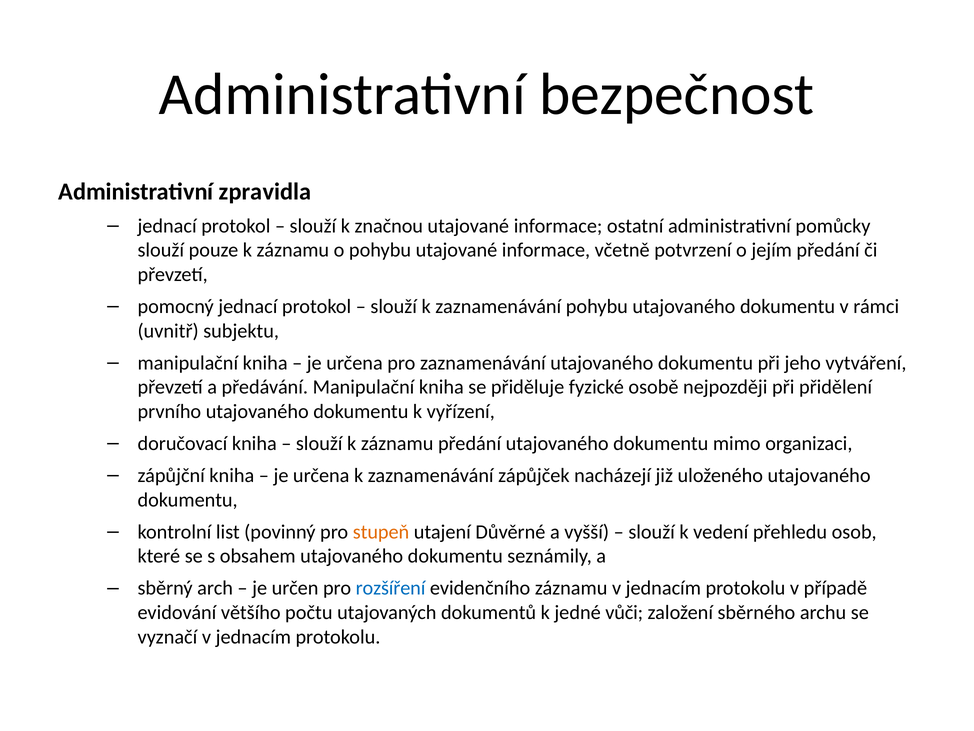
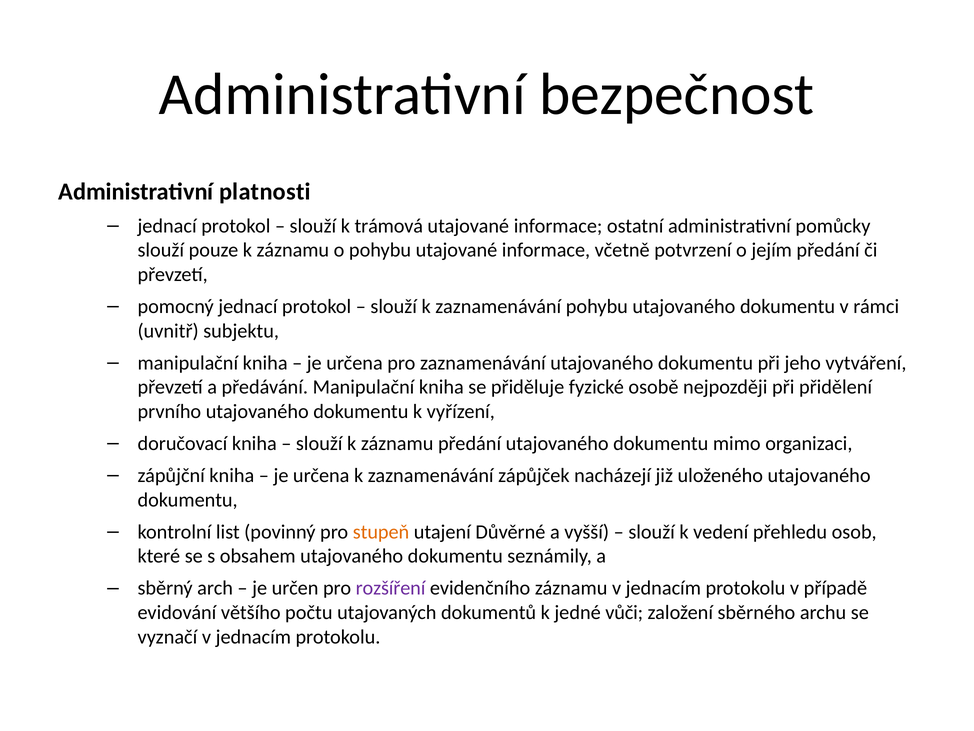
zpravidla: zpravidla -> platnosti
značnou: značnou -> trámová
rozšíření colour: blue -> purple
